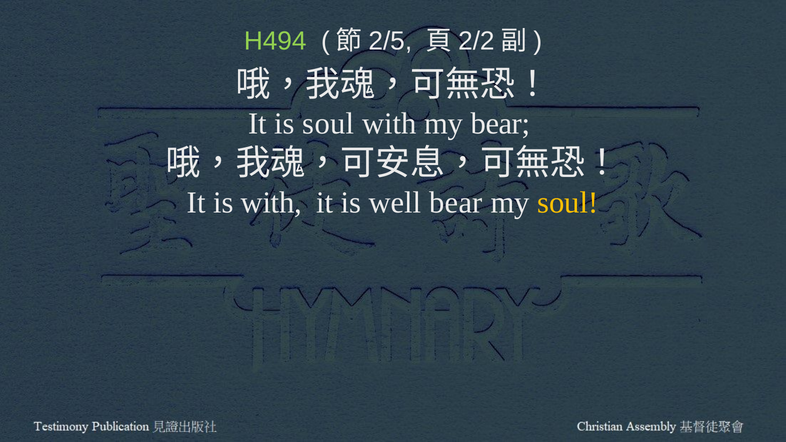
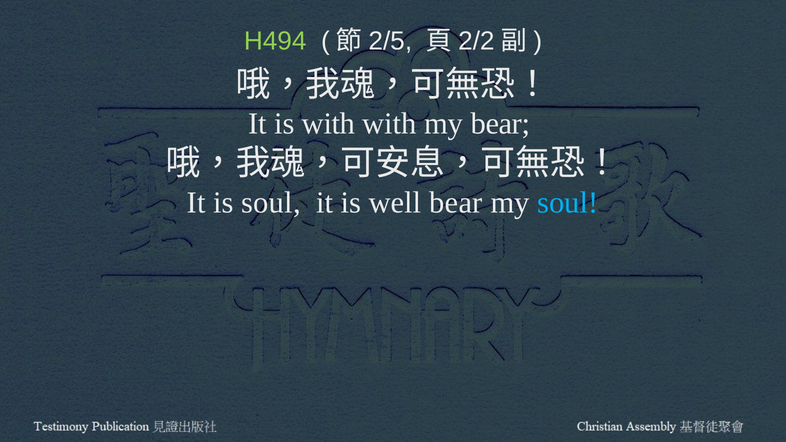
is soul: soul -> with
is with: with -> soul
soul at (568, 203) colour: yellow -> light blue
